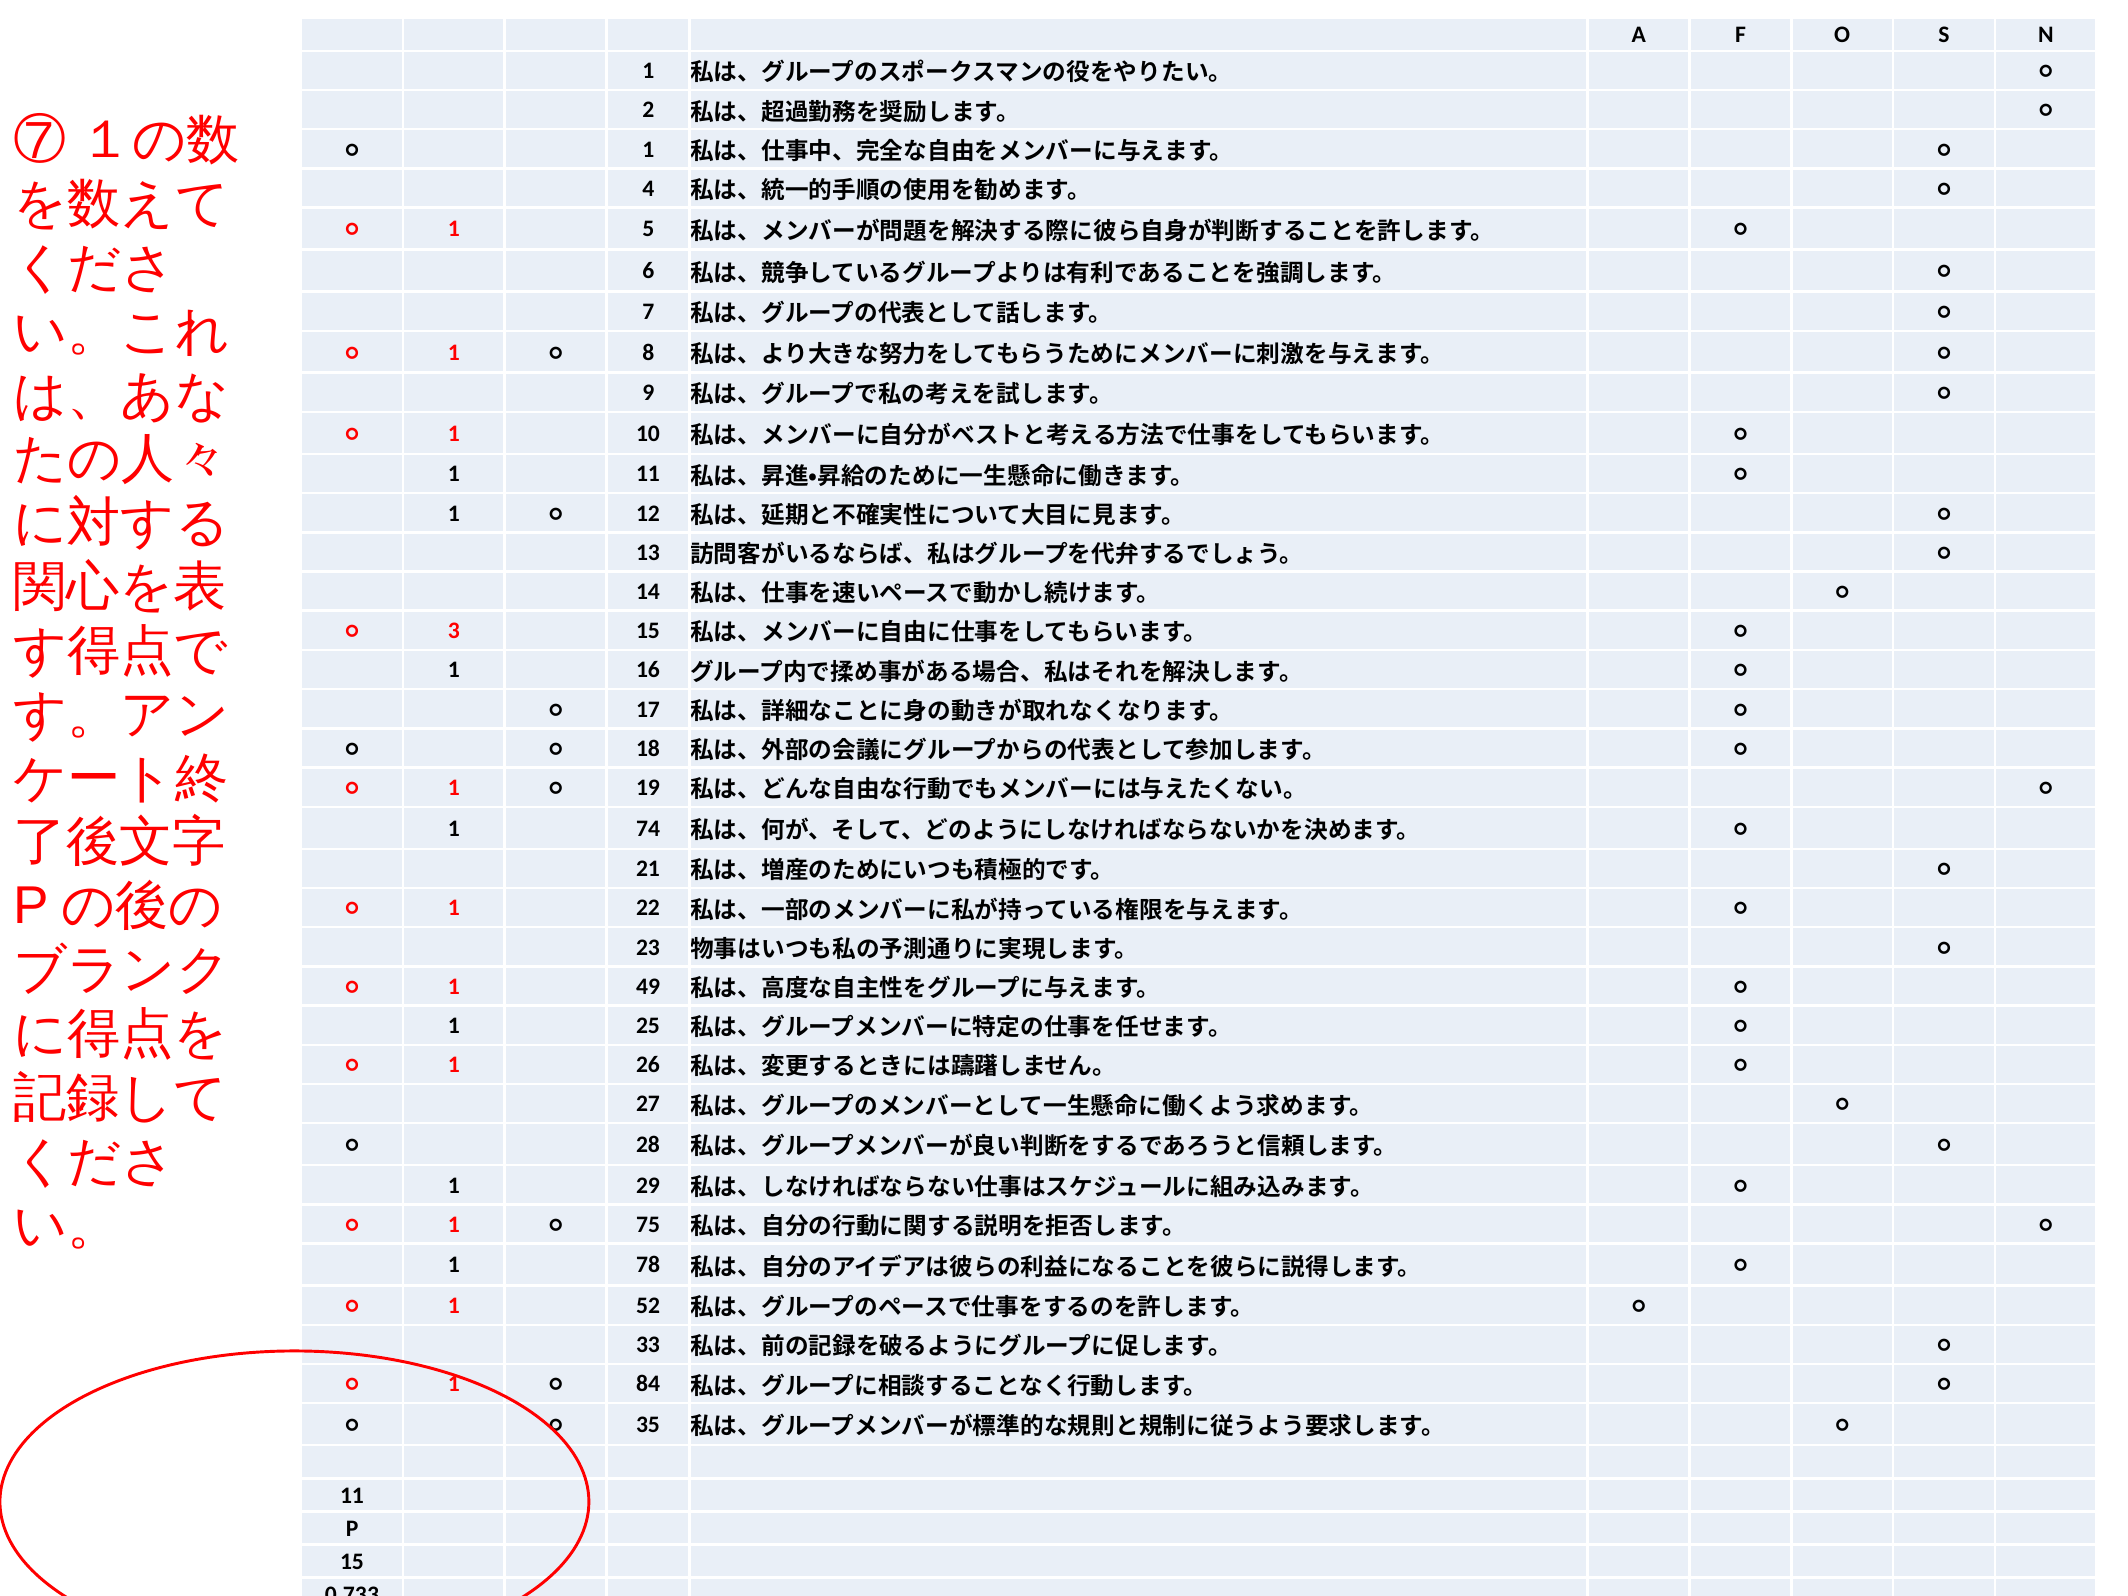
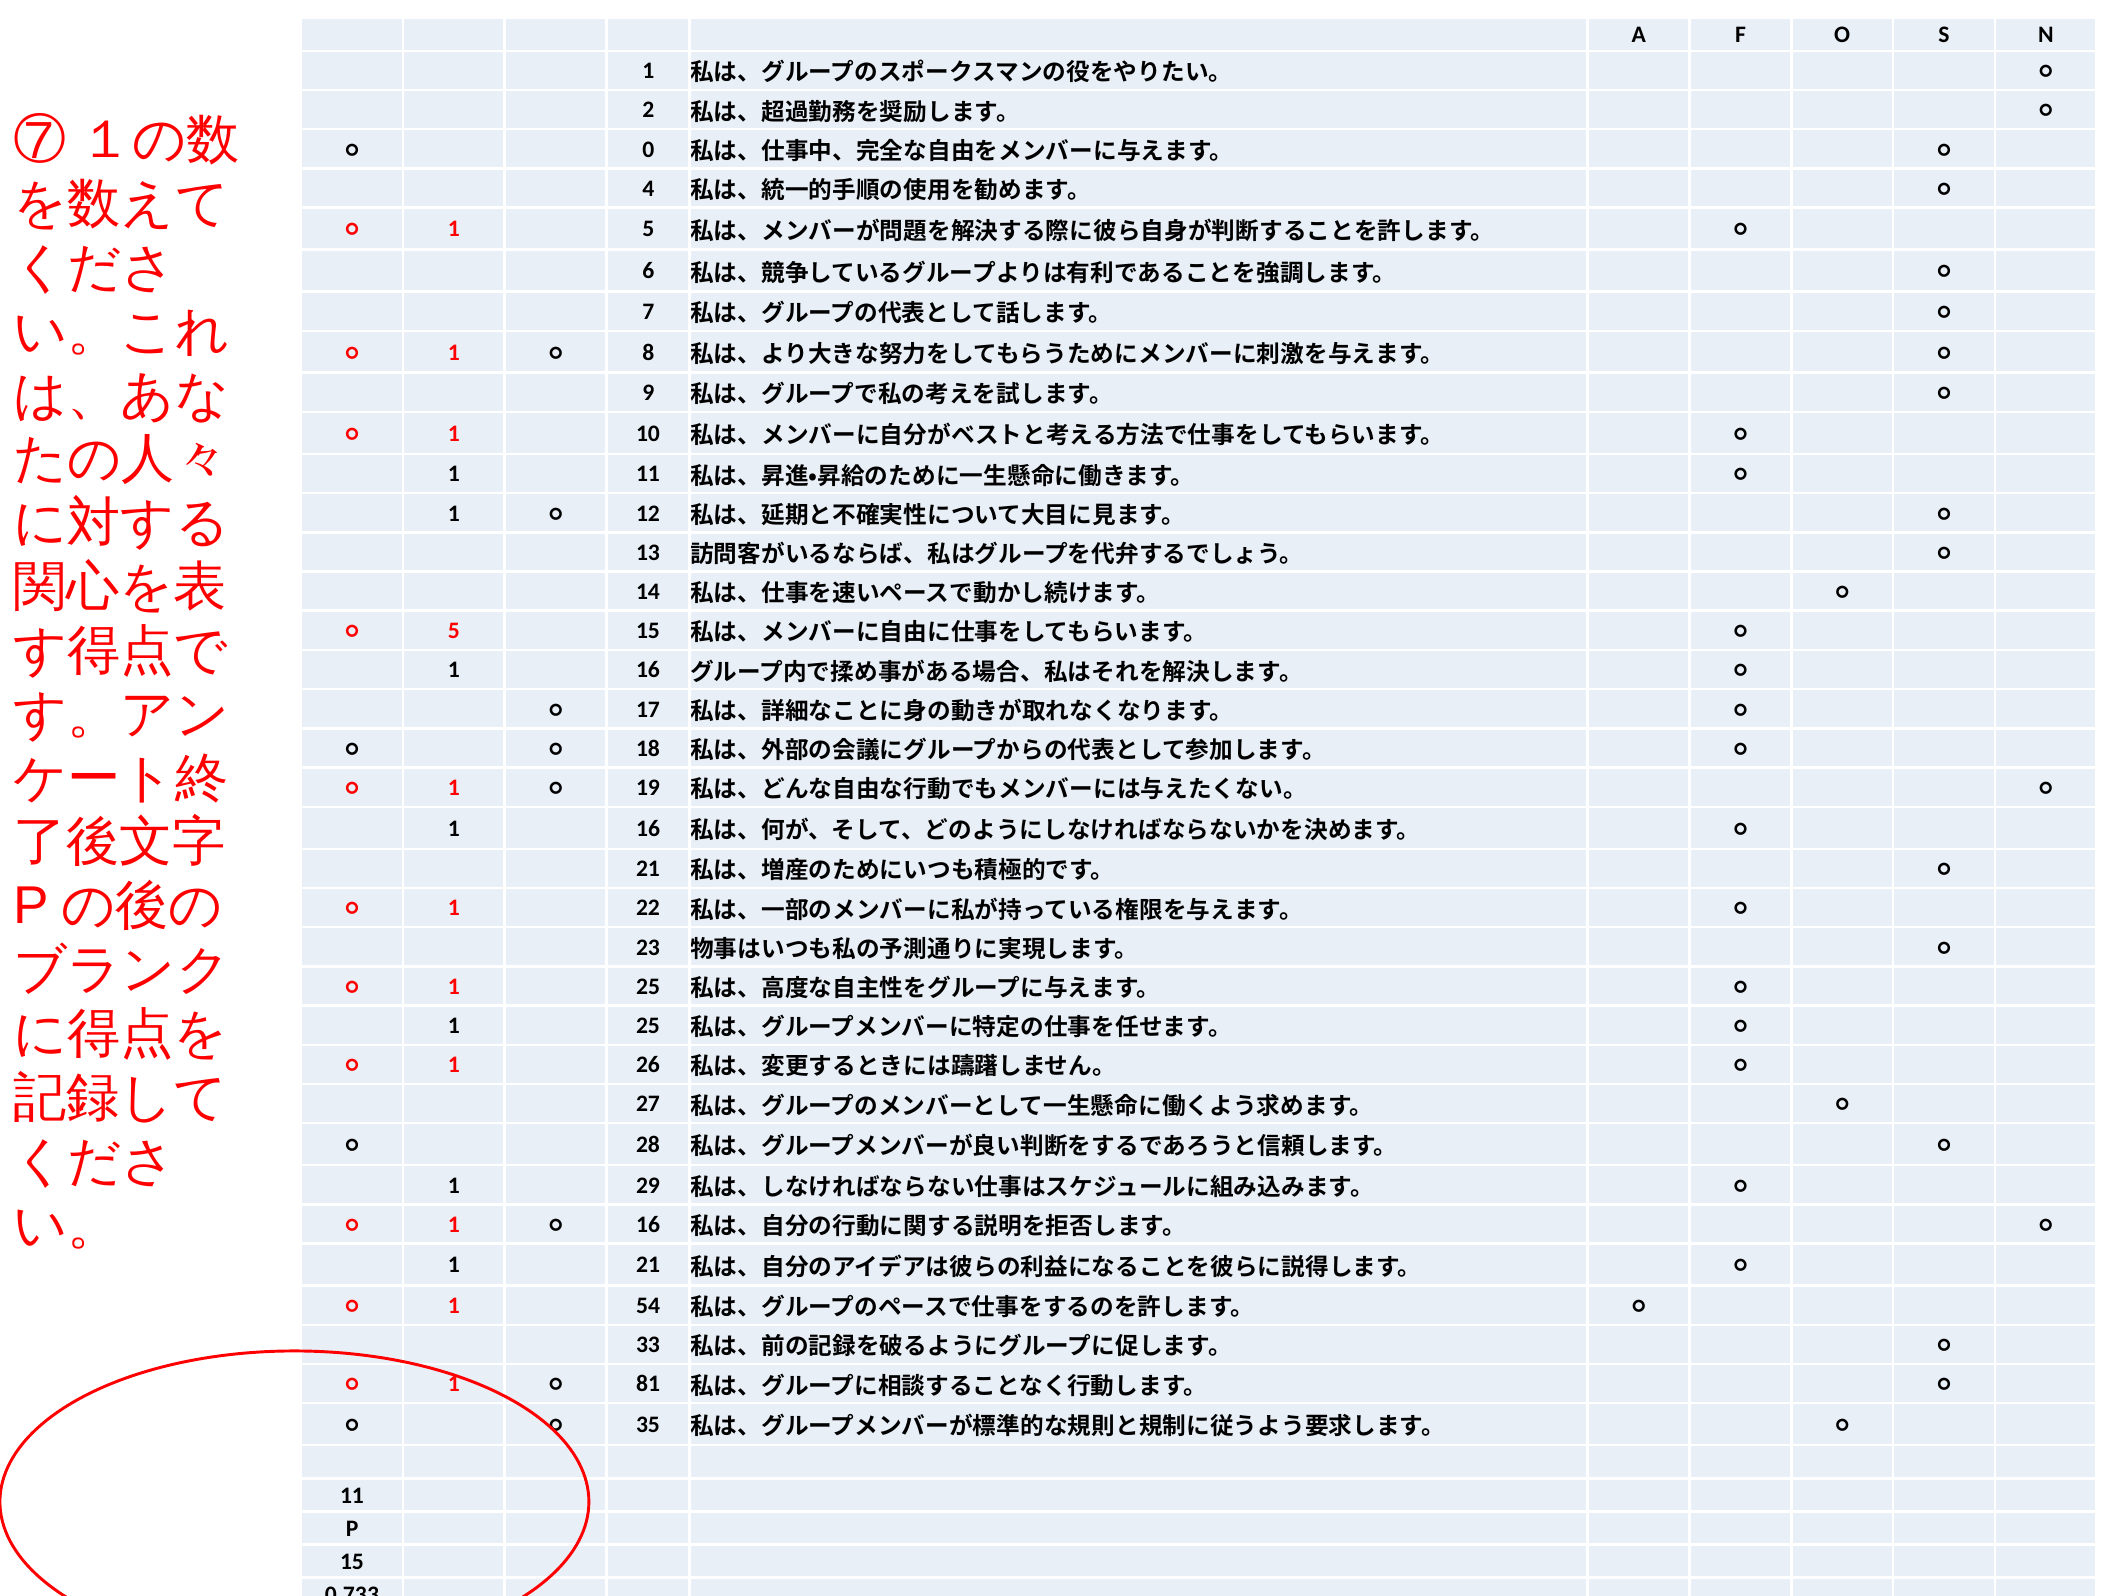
1 at (648, 149): 1 -> 0
3 at (454, 631): 3 -> 5
74 at (648, 828): 74 -> 16
49 at (648, 986): 49 -> 25
75 at (648, 1225): 75 -> 16
1 78: 78 -> 21
52: 52 -> 54
84: 84 -> 81
